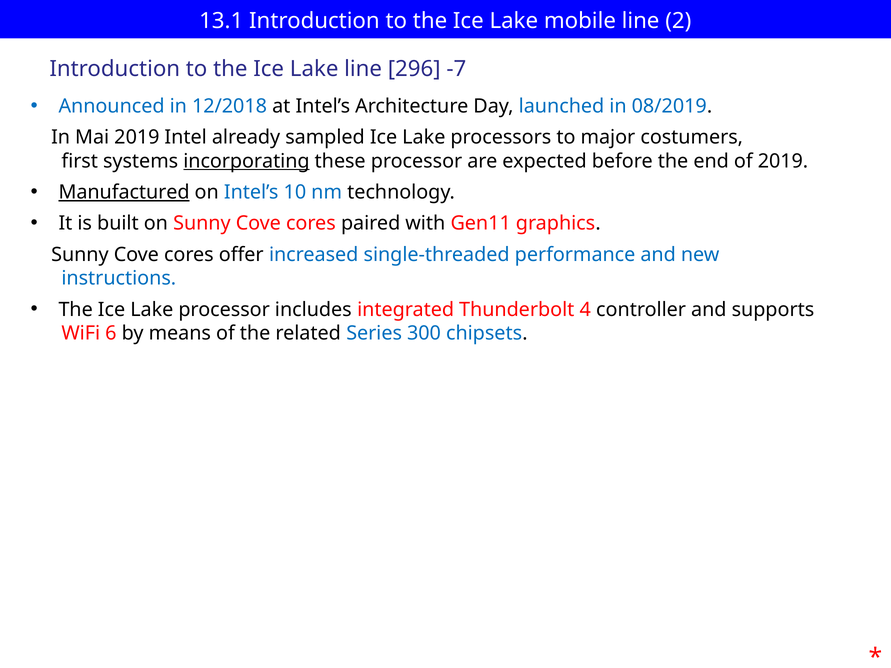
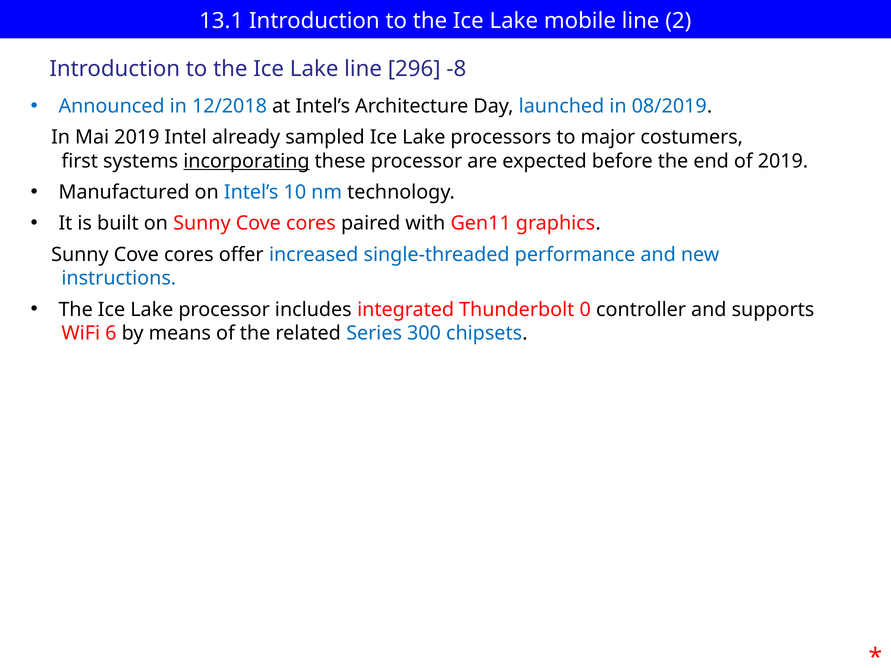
-7: -7 -> -8
Manufactured underline: present -> none
4: 4 -> 0
